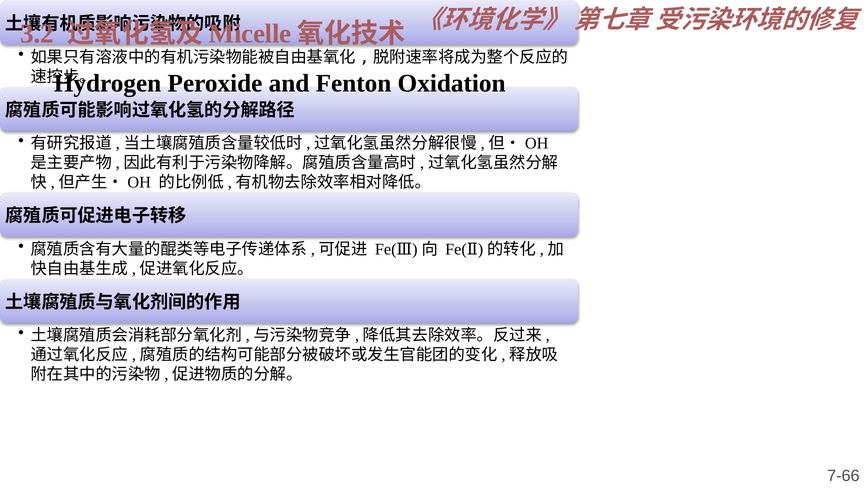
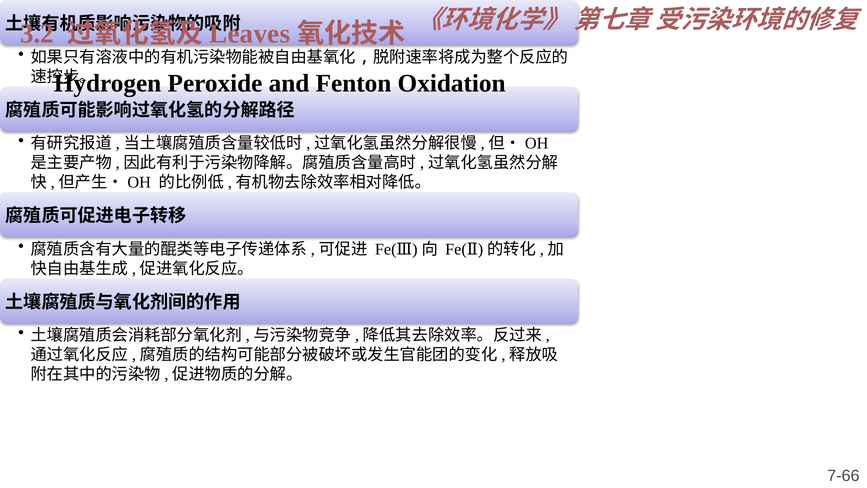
Micelle: Micelle -> Leaves
